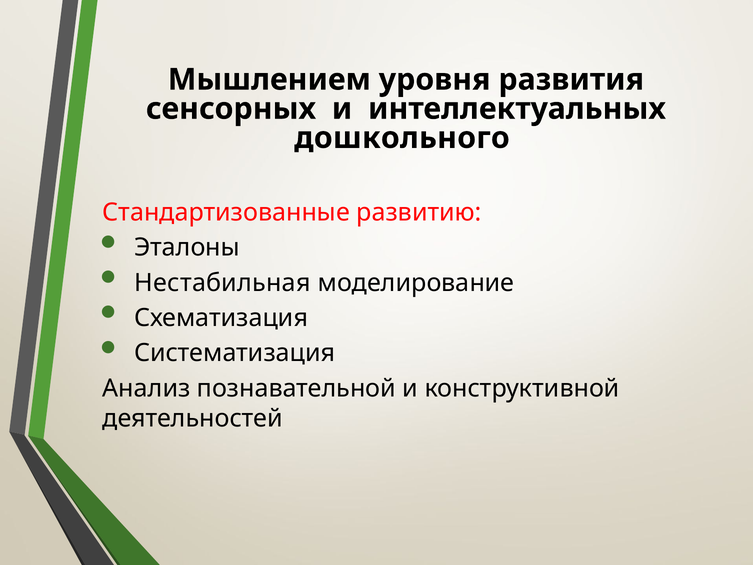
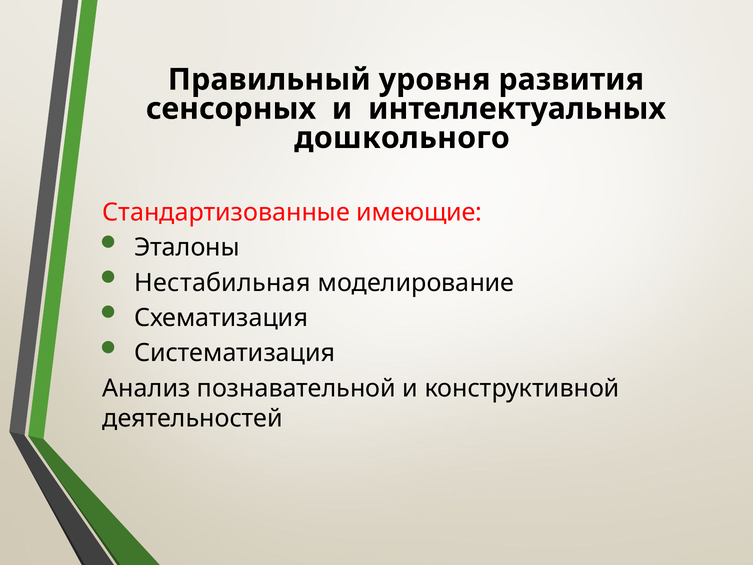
Мышлением: Мышлением -> Правильный
развитию: развитию -> имеющие
